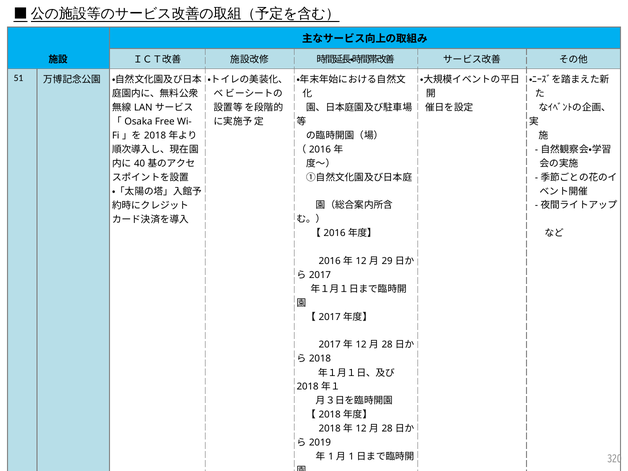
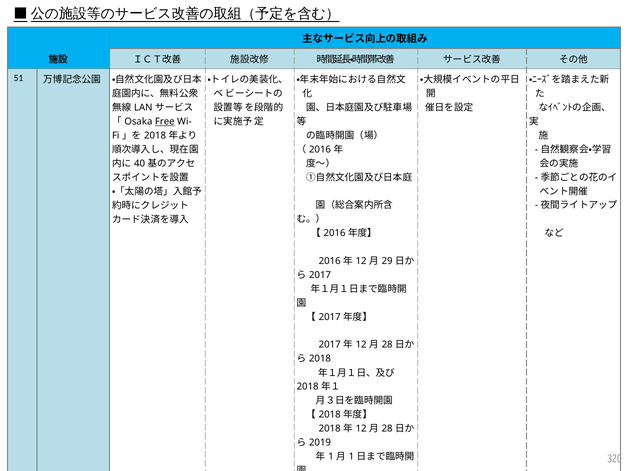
Free underline: none -> present
